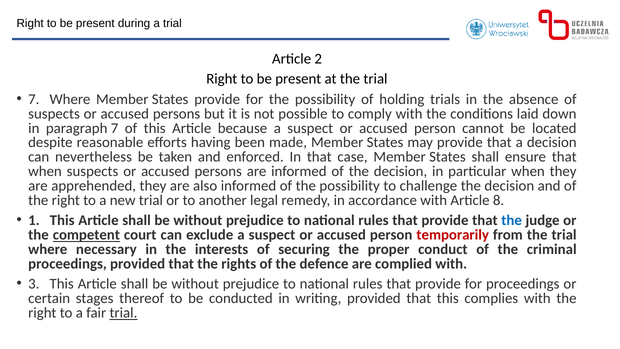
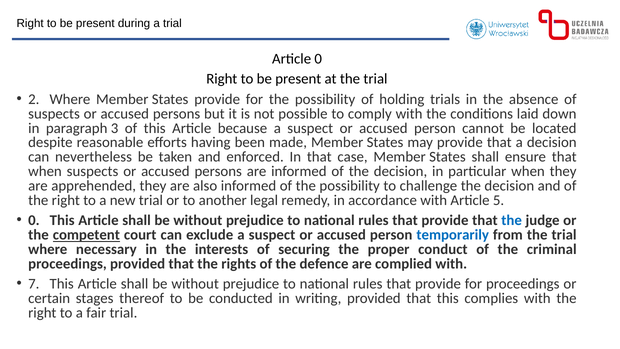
Article 2: 2 -> 0
7 at (34, 99): 7 -> 2
paragraph 7: 7 -> 3
8: 8 -> 5
1 at (34, 220): 1 -> 0
temporarily colour: red -> blue
3: 3 -> 7
trial at (123, 313) underline: present -> none
